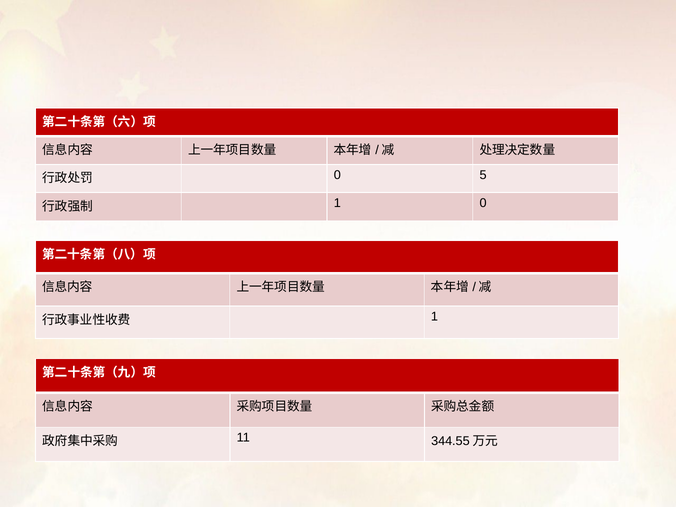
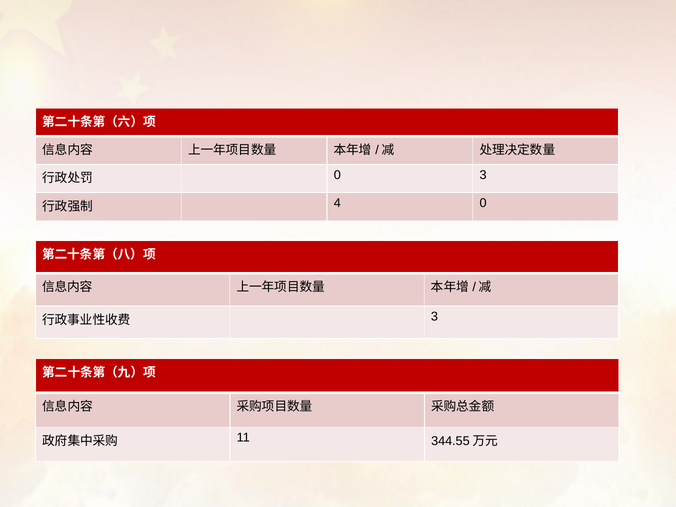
0 5: 5 -> 3
1 at (337, 203): 1 -> 4
1 at (434, 317): 1 -> 3
